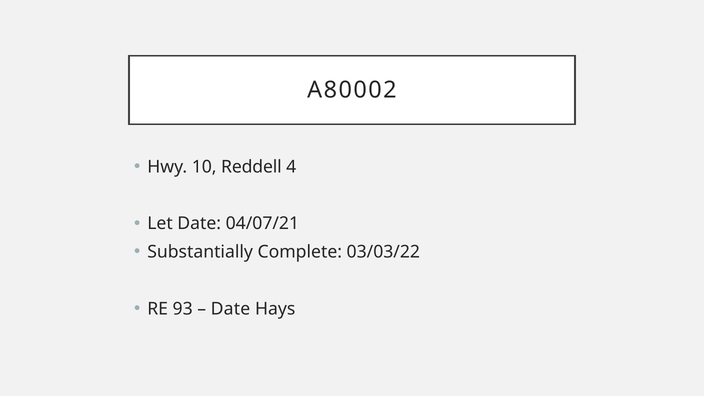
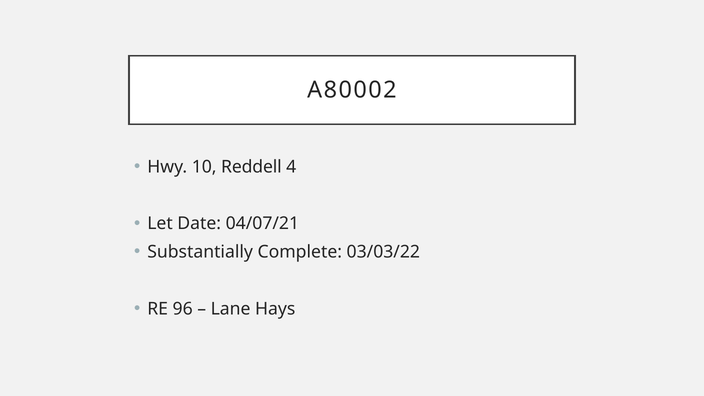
93: 93 -> 96
Date at (230, 309): Date -> Lane
